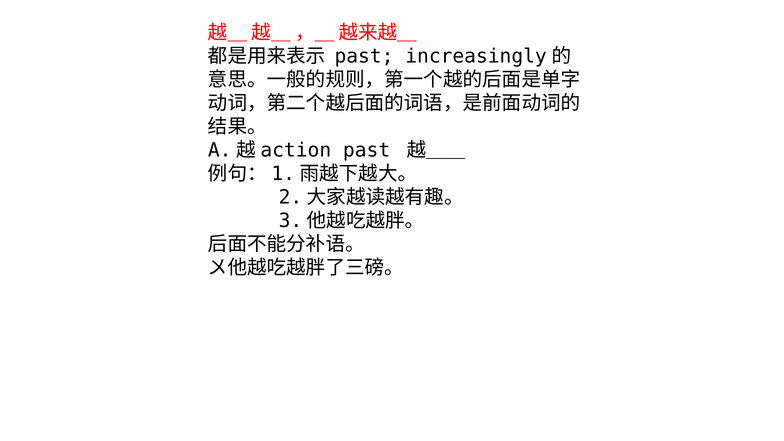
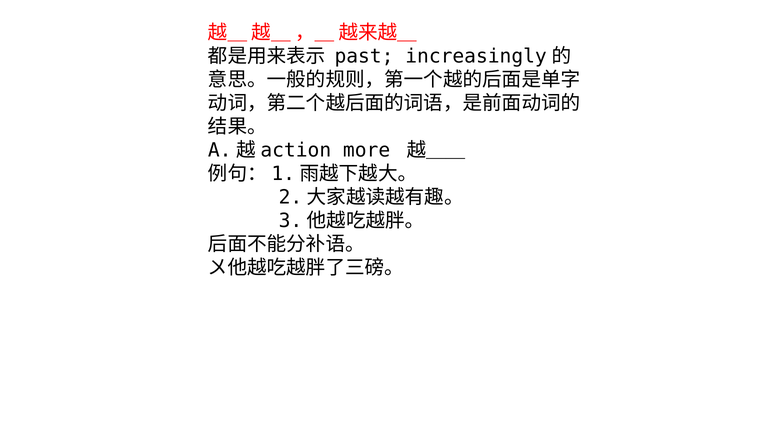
past at (367, 150): past -> more
